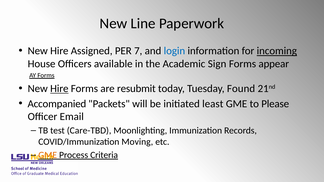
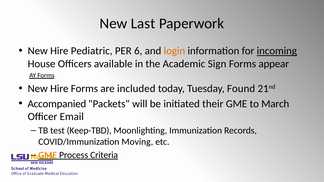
Line: Line -> Last
Assigned: Assigned -> Pediatric
7: 7 -> 6
login colour: blue -> orange
Hire at (59, 89) underline: present -> none
resubmit: resubmit -> included
least: least -> their
Please: Please -> March
Care-TBD: Care-TBD -> Keep-TBD
